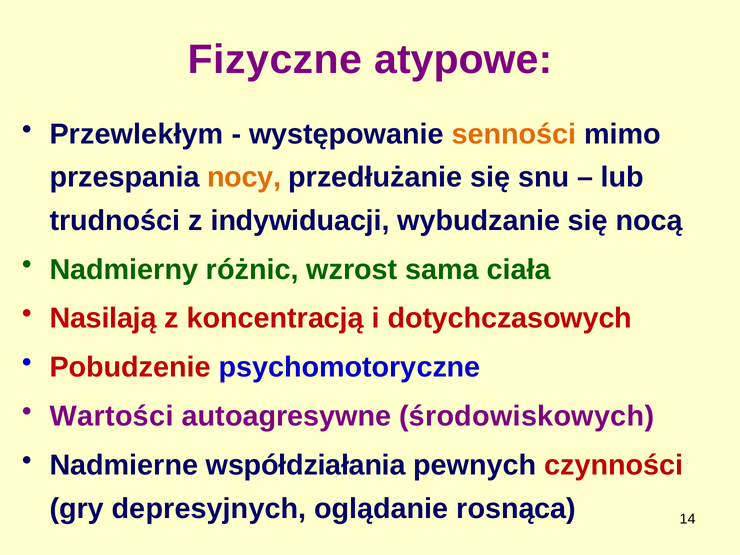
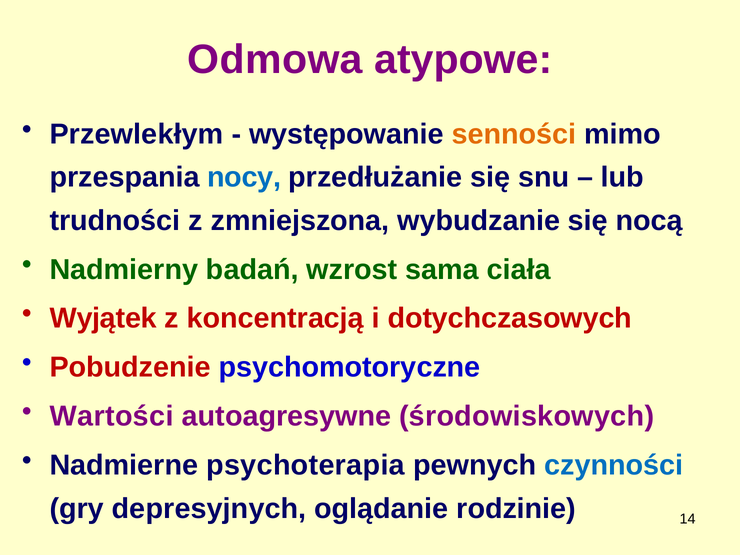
Fizyczne: Fizyczne -> Odmowa
nocy colour: orange -> blue
indywiduacji: indywiduacji -> zmniejszona
różnic: różnic -> badań
Nasilają: Nasilają -> Wyjątek
współdziałania: współdziałania -> psychoterapia
czynności colour: red -> blue
rosnąca: rosnąca -> rodzinie
